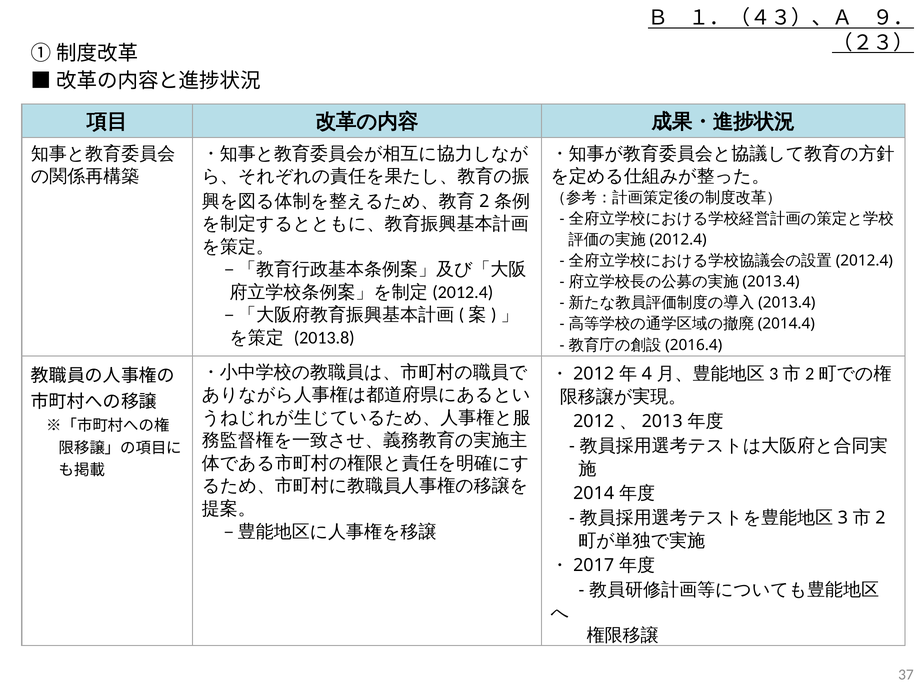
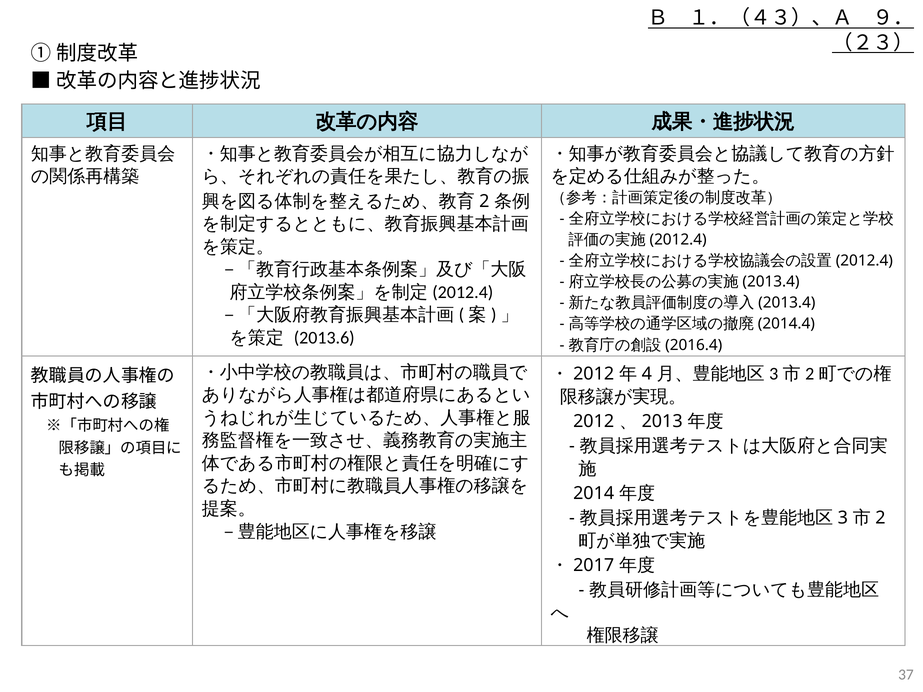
2013.8: 2013.8 -> 2013.6
